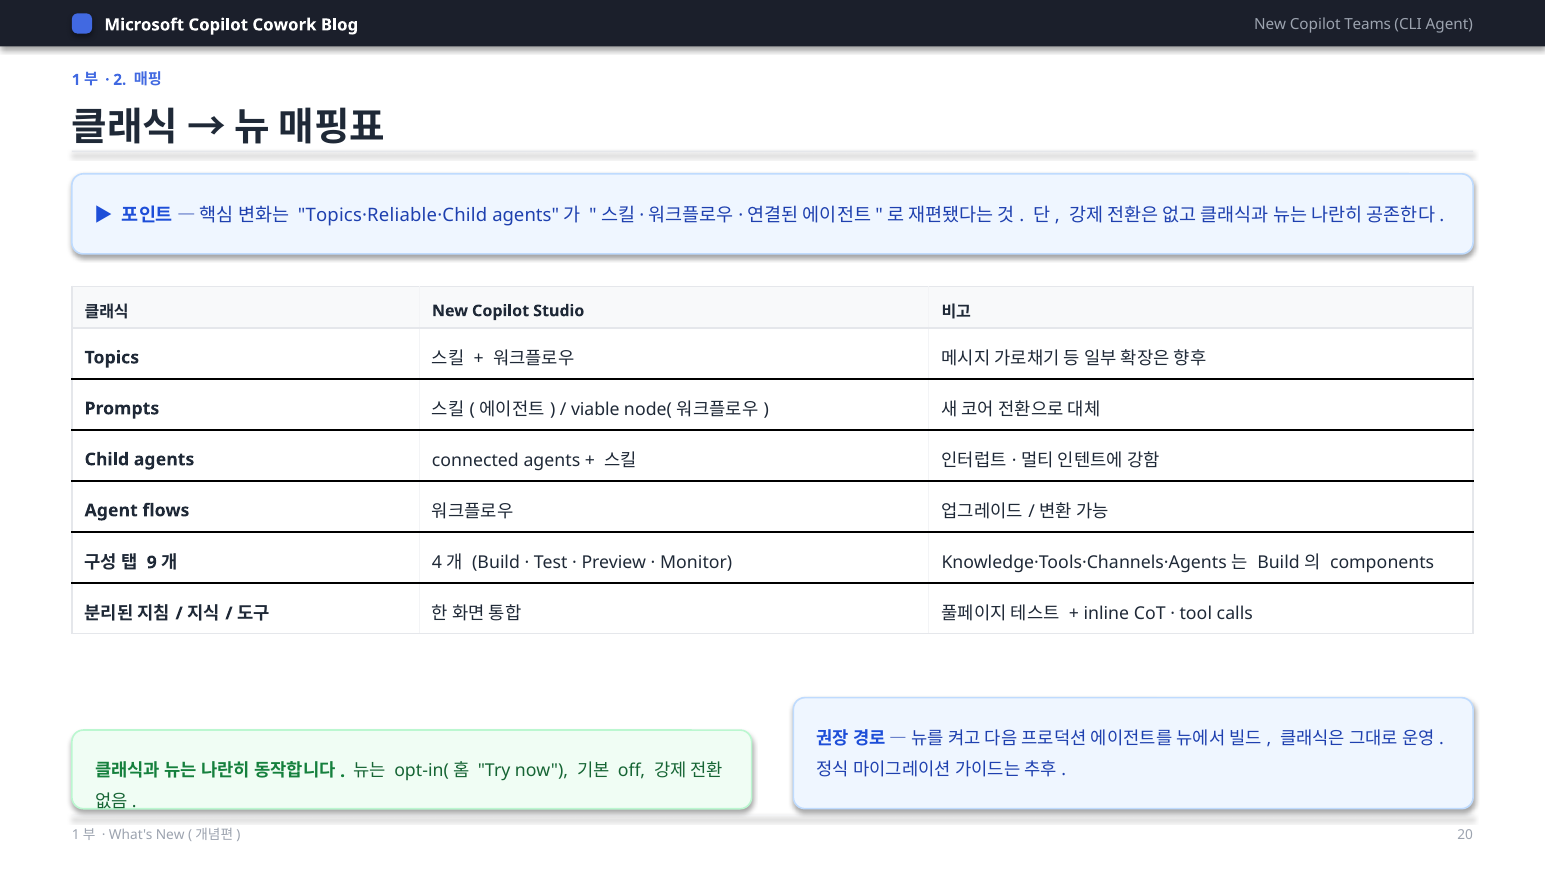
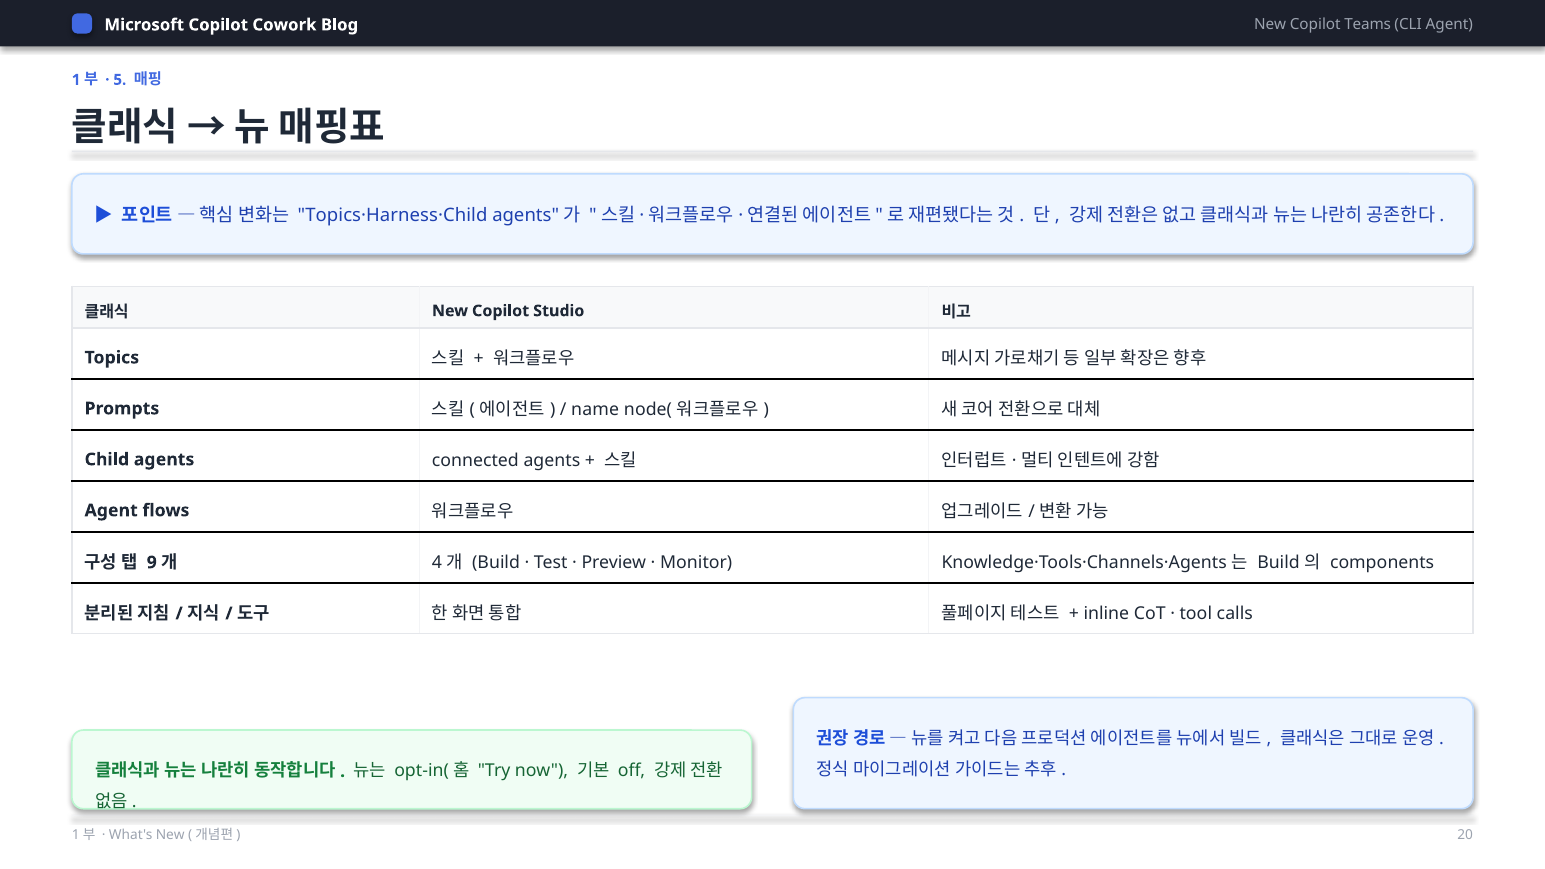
2: 2 -> 5
Topics·Reliable·Child: Topics·Reliable·Child -> Topics·Harness·Child
viable: viable -> name
